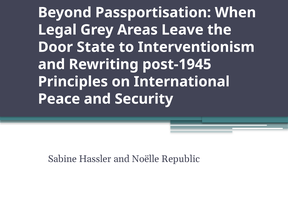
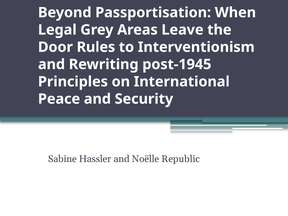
State: State -> Rules
